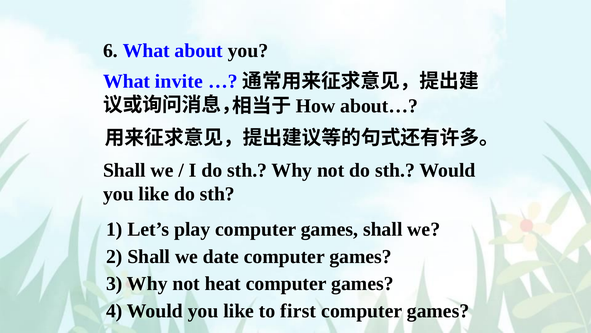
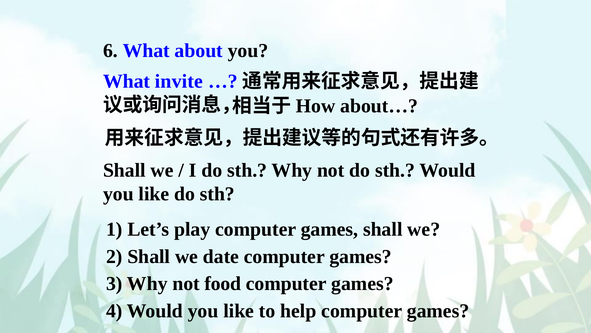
heat: heat -> food
first: first -> help
